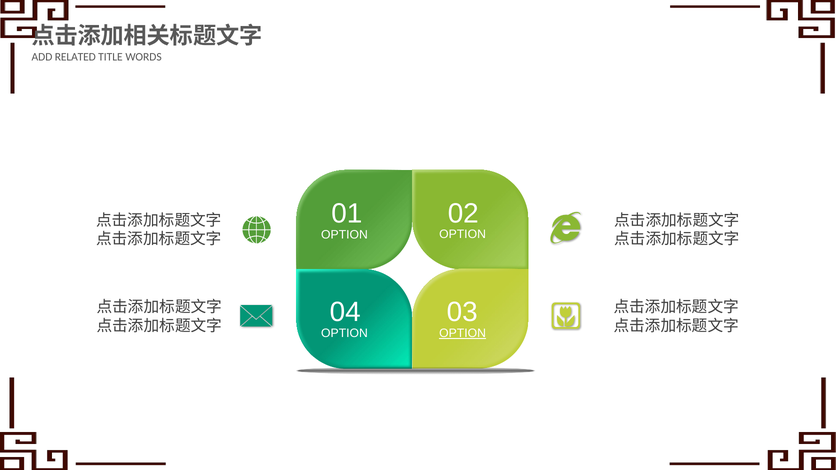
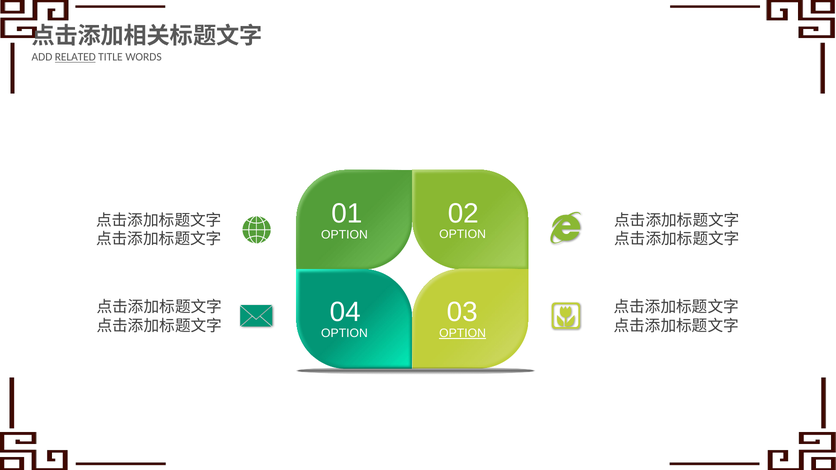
RELATED underline: none -> present
